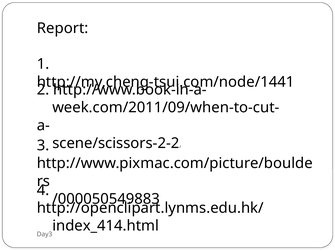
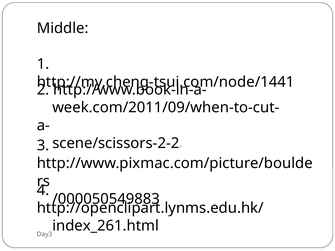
Report: Report -> Middle
index_414.html: index_414.html -> index_261.html
